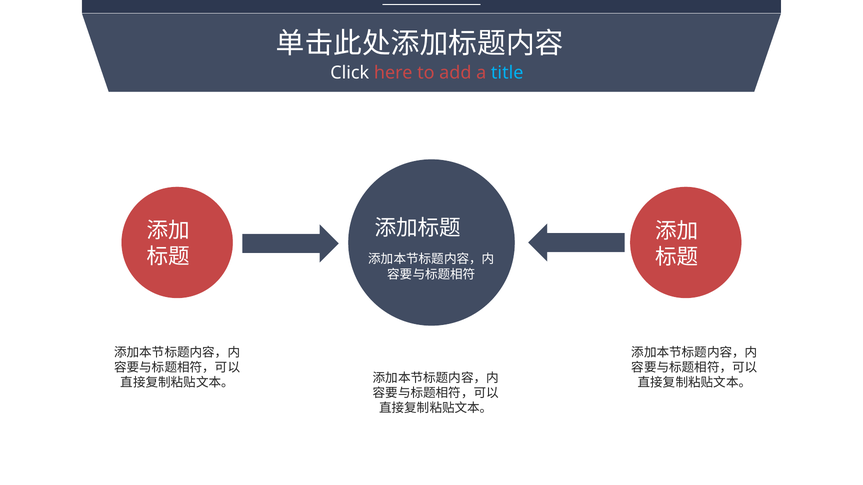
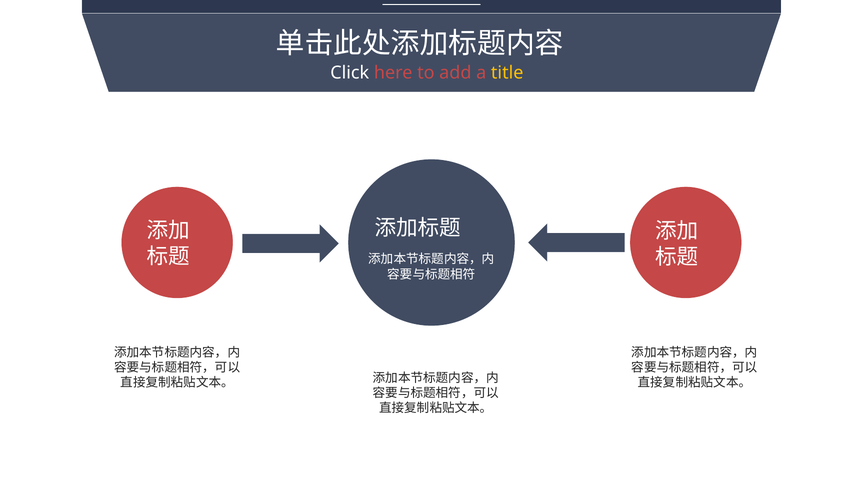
title colour: light blue -> yellow
